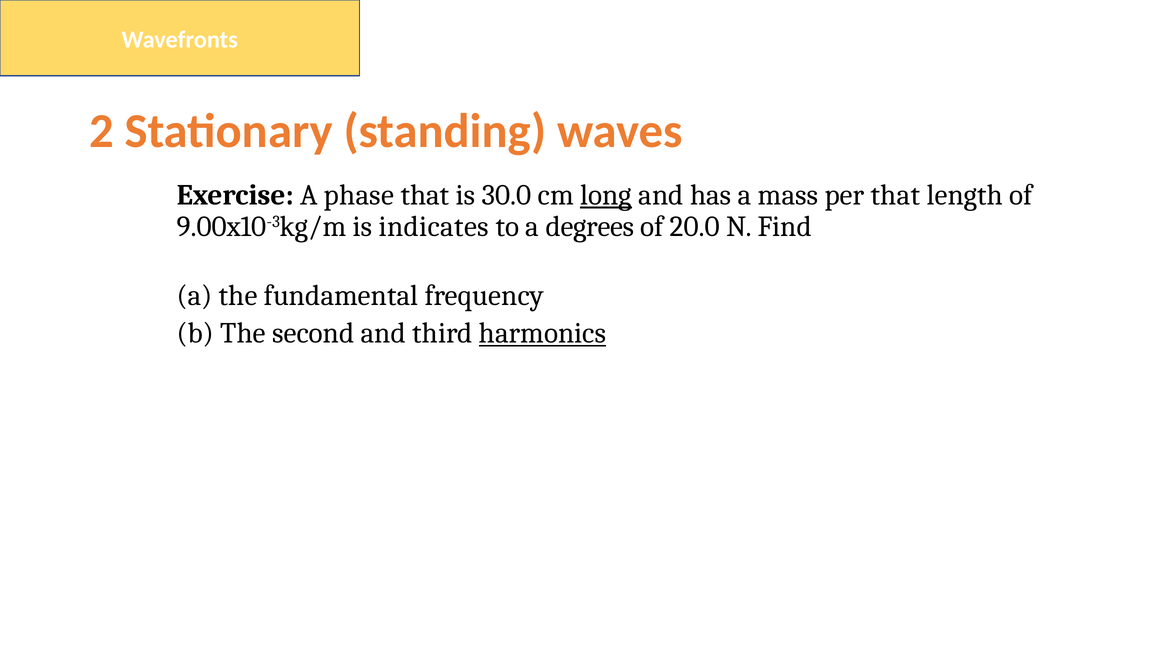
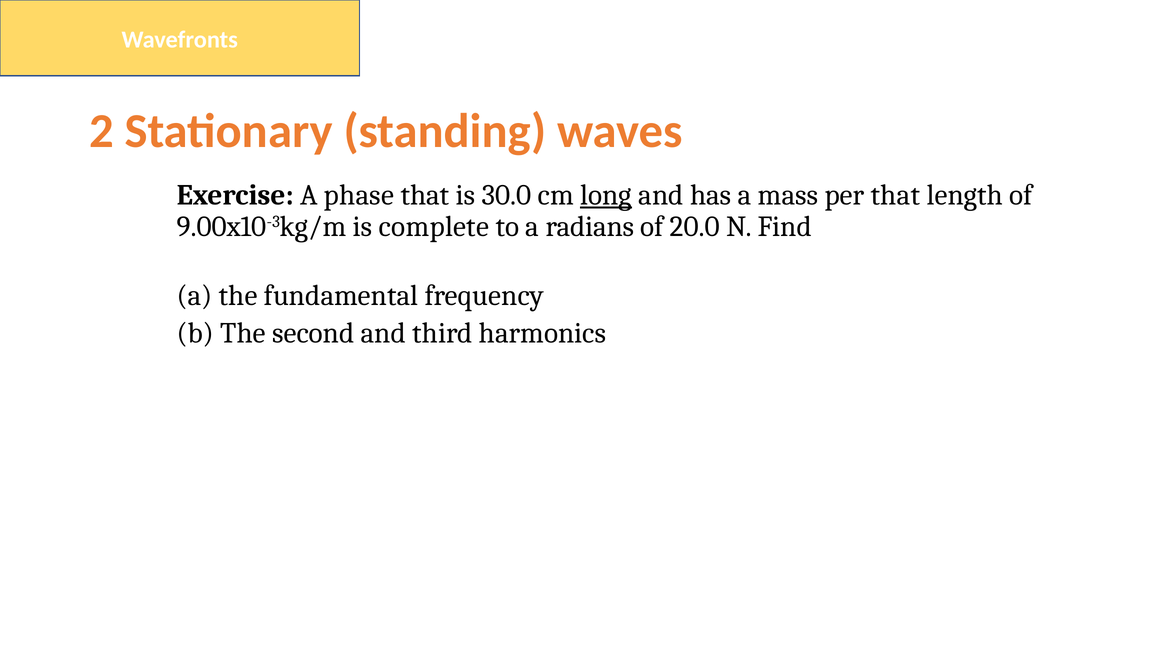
indicates: indicates -> complete
degrees: degrees -> radians
harmonics underline: present -> none
